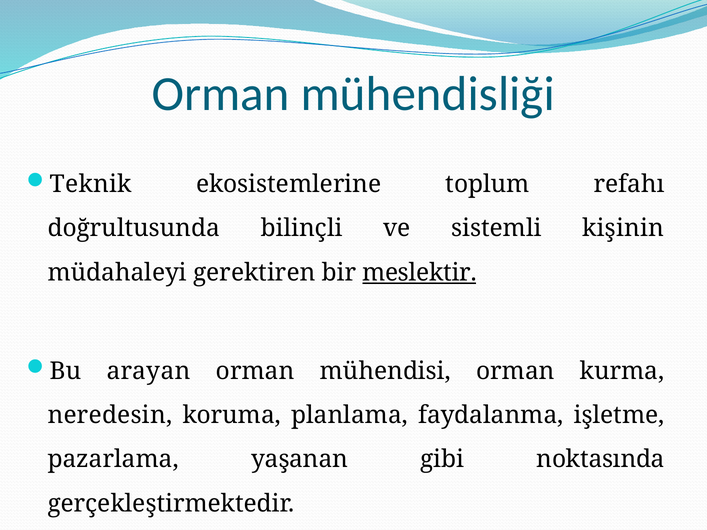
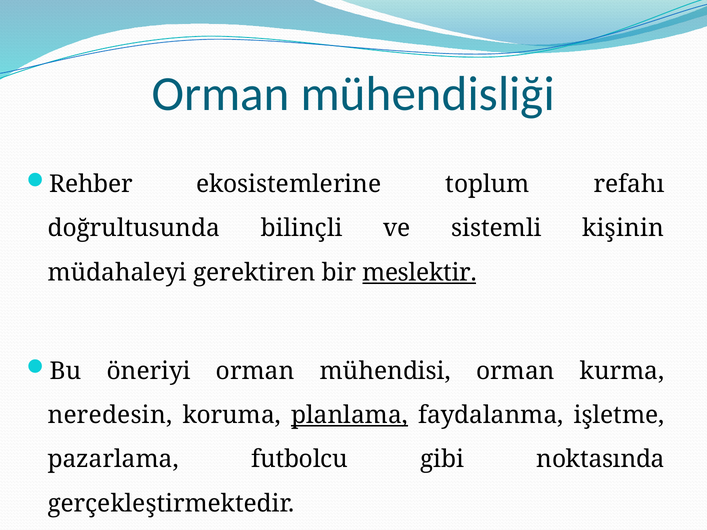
Teknik: Teknik -> Rehber
arayan: arayan -> öneriyi
planlama underline: none -> present
yaşanan: yaşanan -> futbolcu
